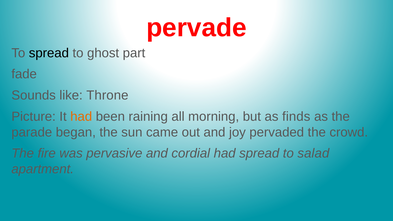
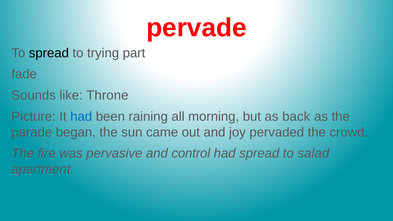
ghost: ghost -> trying
had at (81, 116) colour: orange -> blue
finds: finds -> back
cordial: cordial -> control
